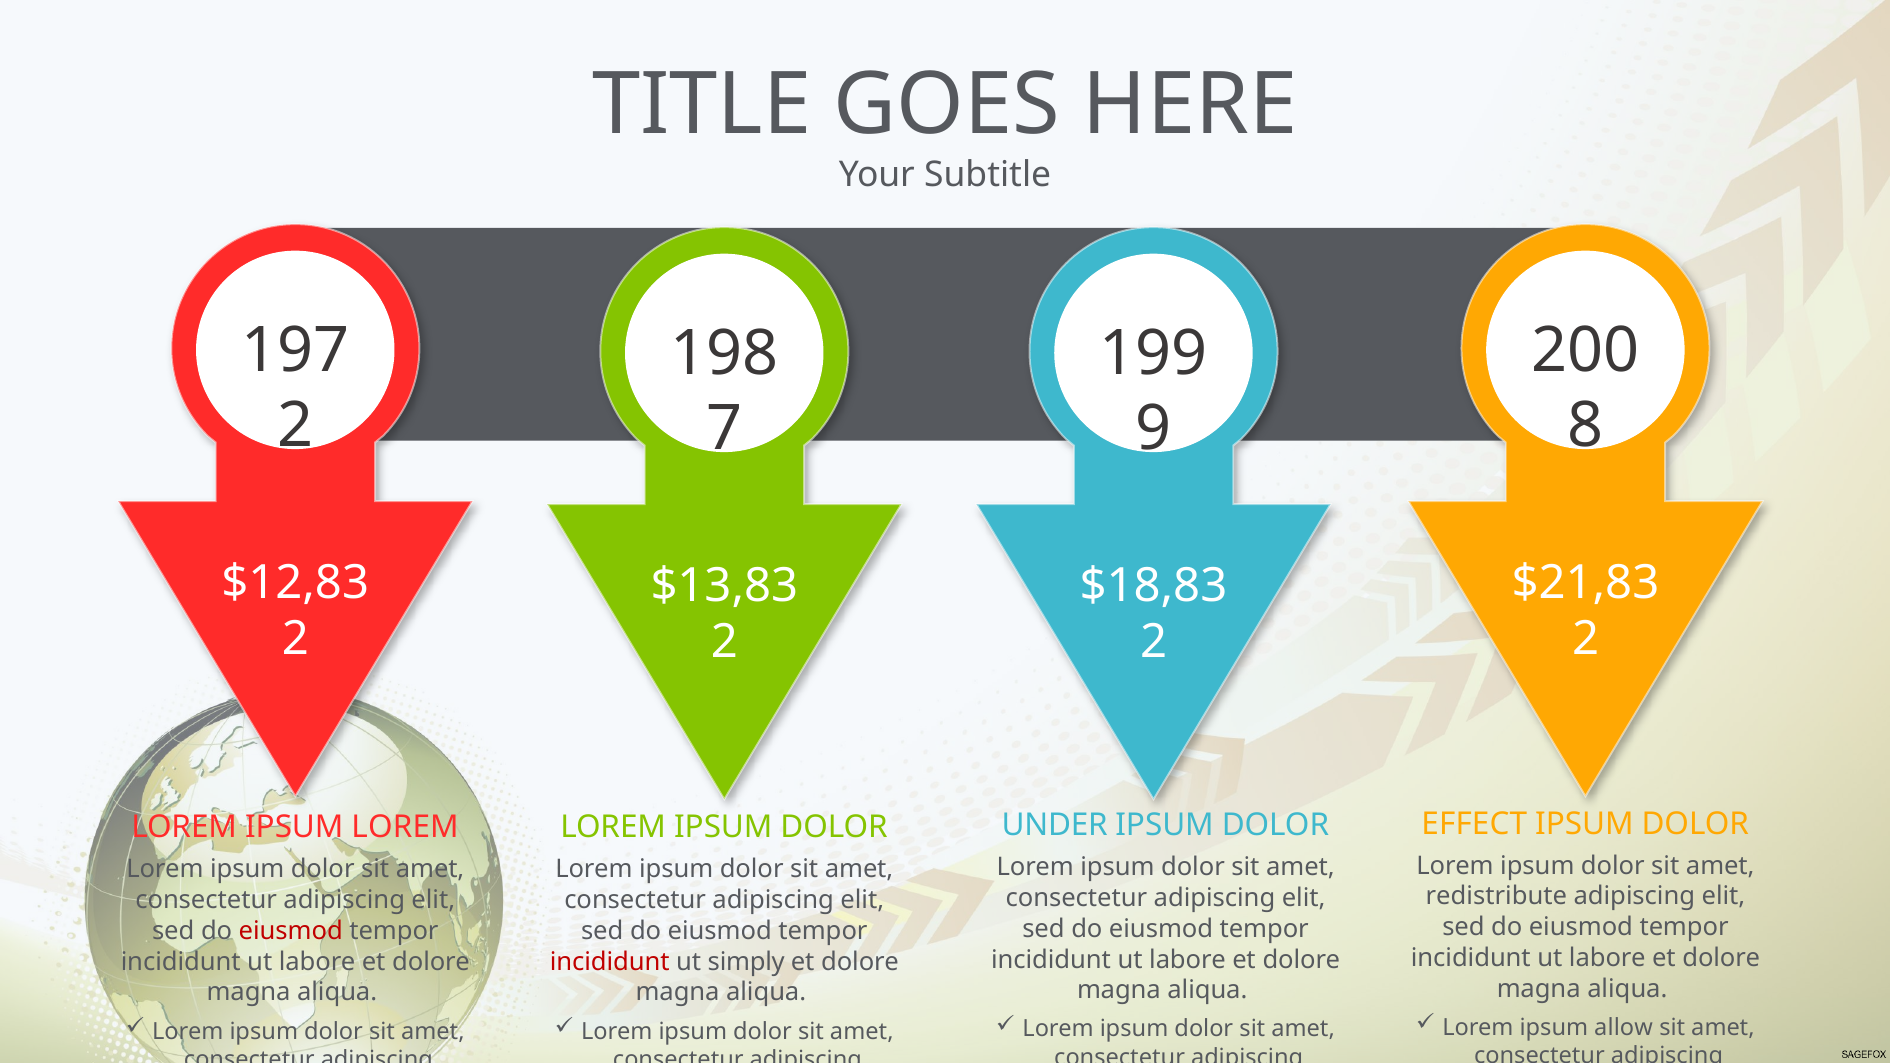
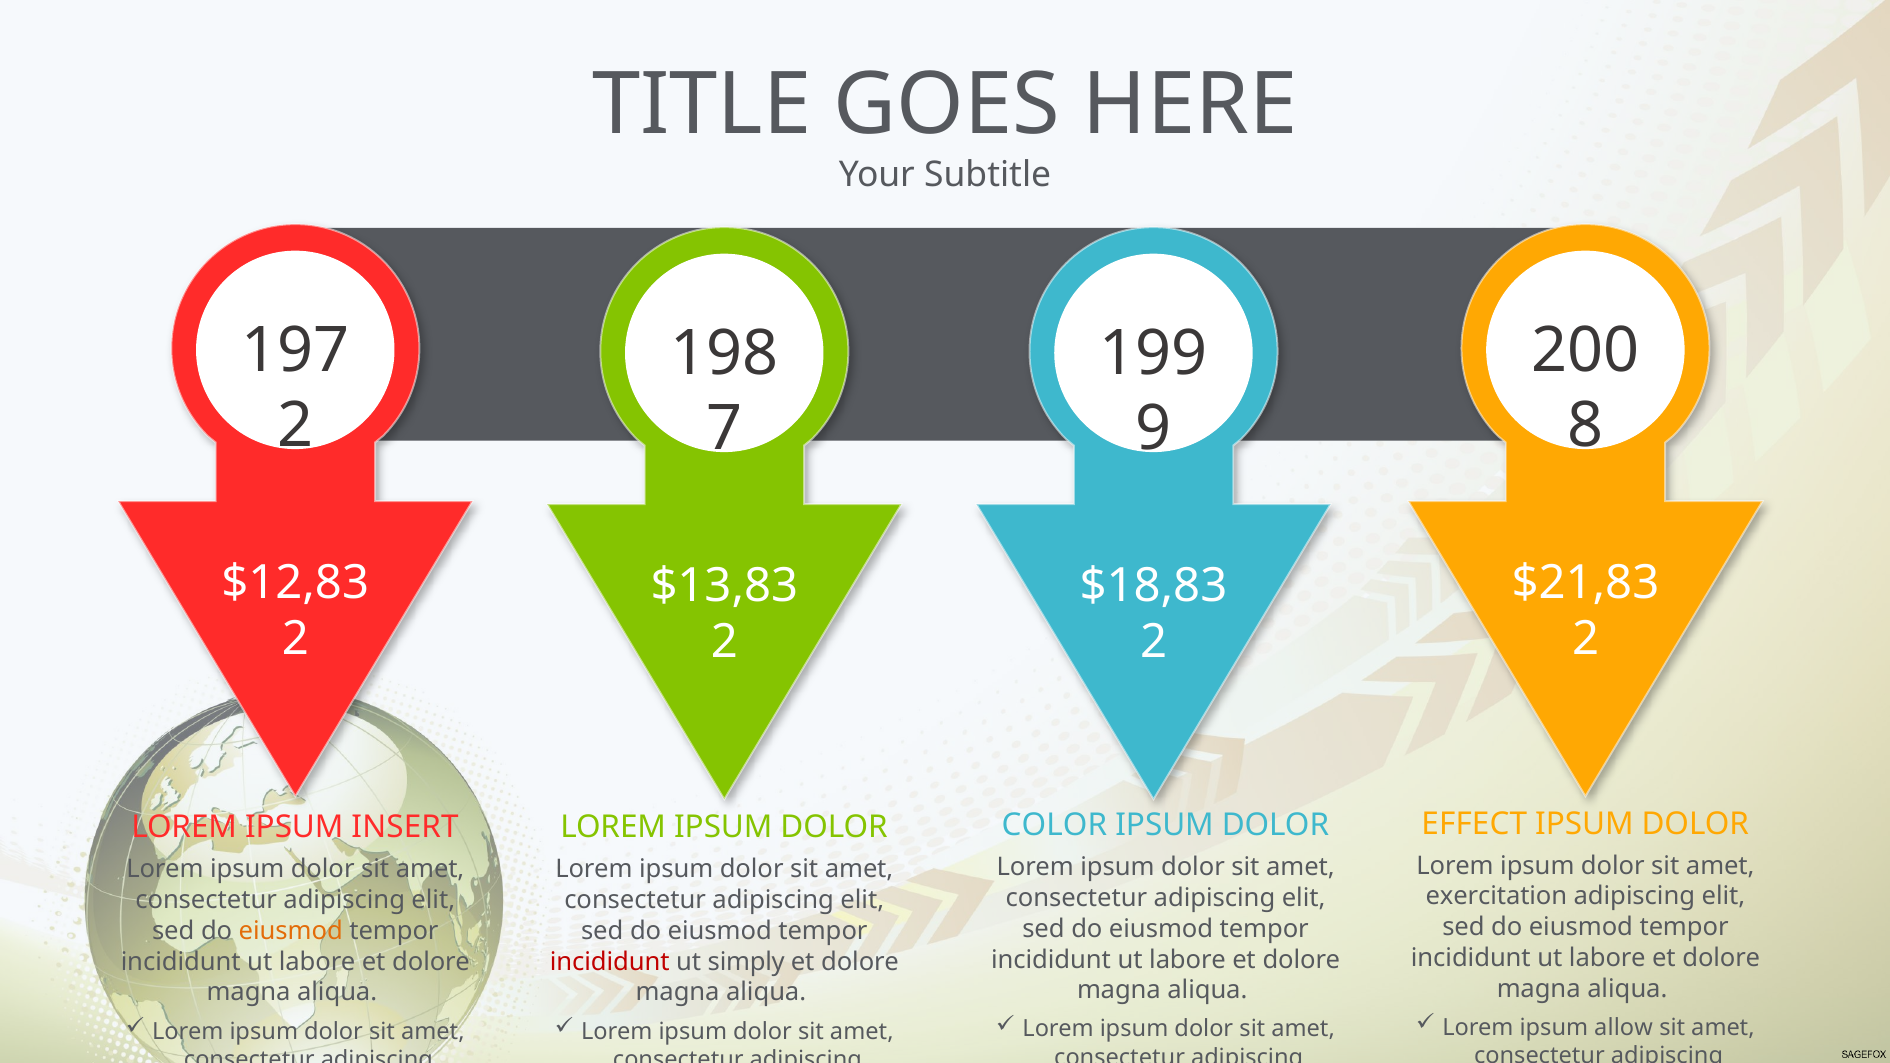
UNDER: UNDER -> COLOR
IPSUM LOREM: LOREM -> INSERT
redistribute: redistribute -> exercitation
eiusmod at (291, 931) colour: red -> orange
